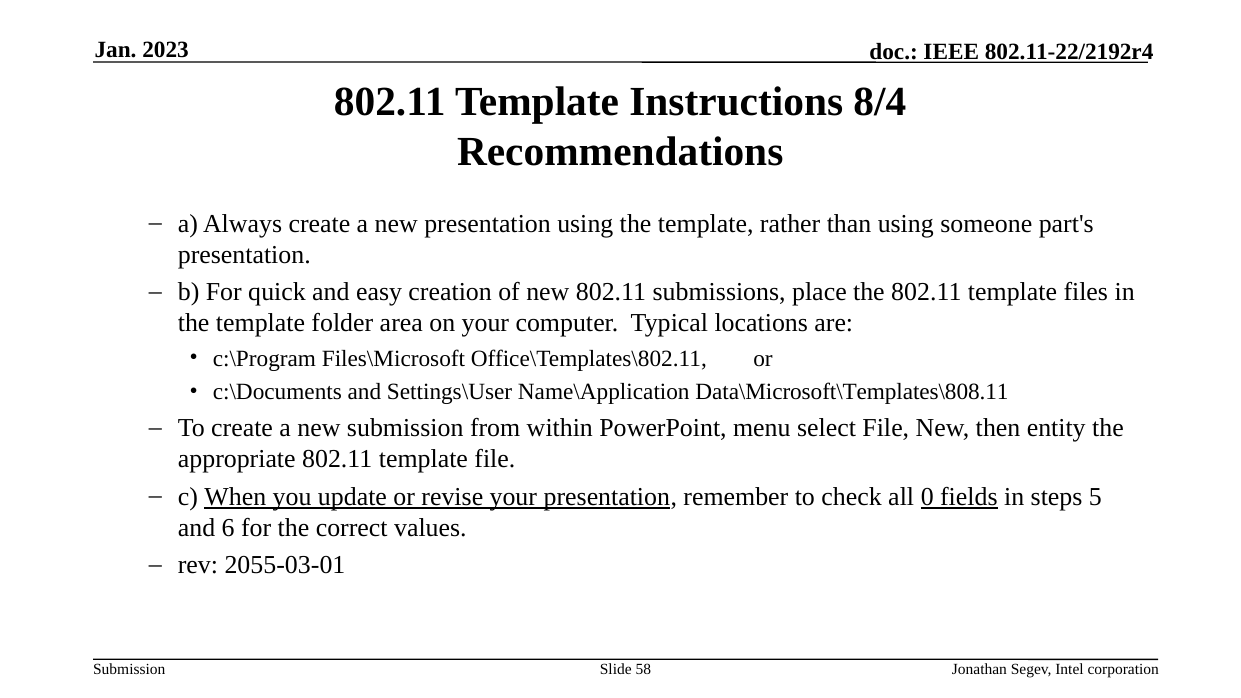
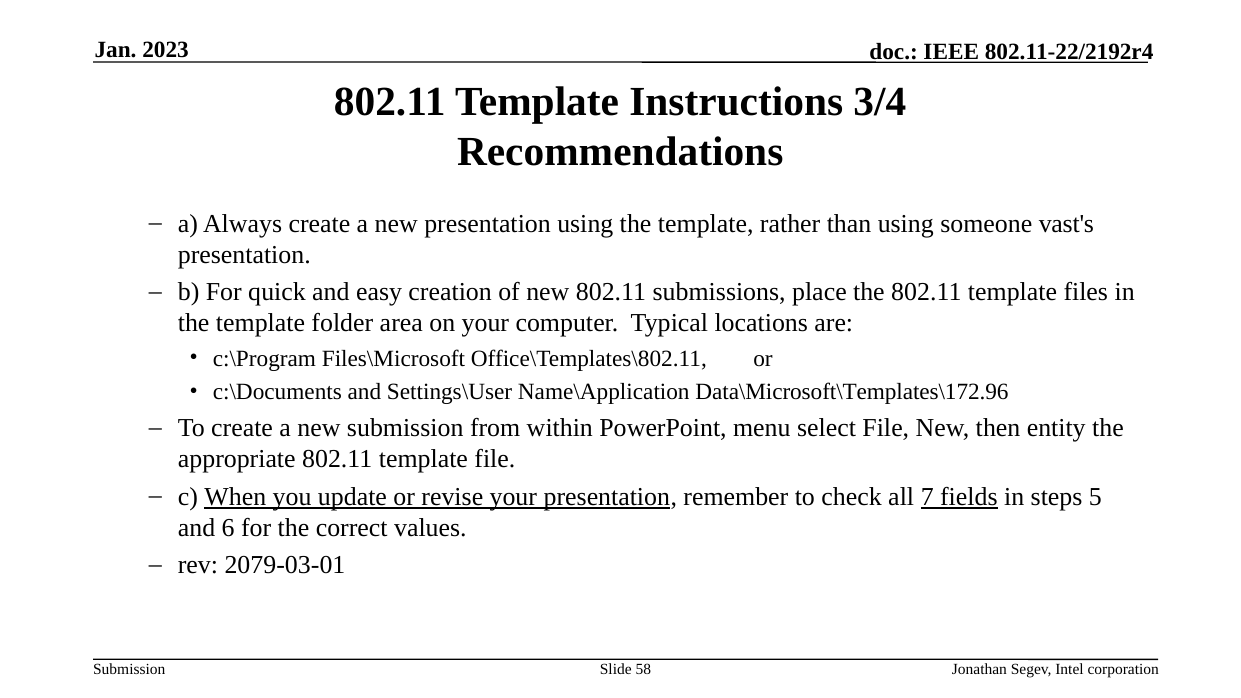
8/4: 8/4 -> 3/4
part's: part's -> vast's
Data\Microsoft\Templates\808.11: Data\Microsoft\Templates\808.11 -> Data\Microsoft\Templates\172.96
0: 0 -> 7
2055-03-01: 2055-03-01 -> 2079-03-01
